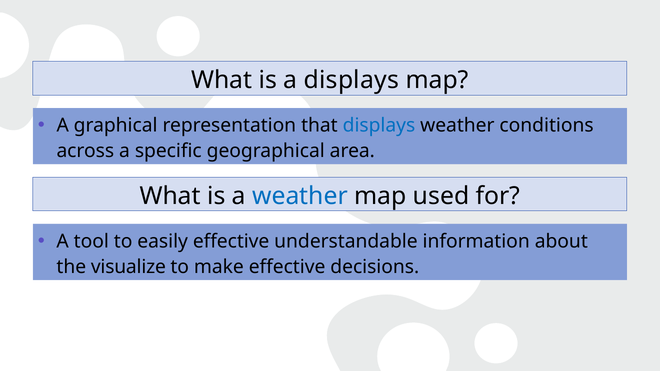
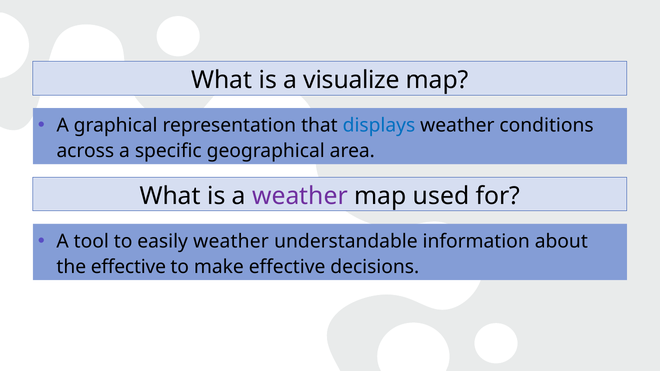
a displays: displays -> visualize
weather at (300, 196) colour: blue -> purple
easily effective: effective -> weather
the visualize: visualize -> effective
